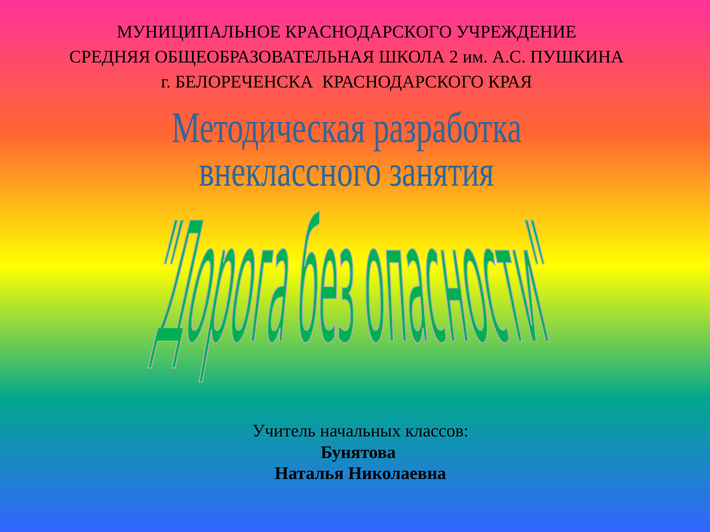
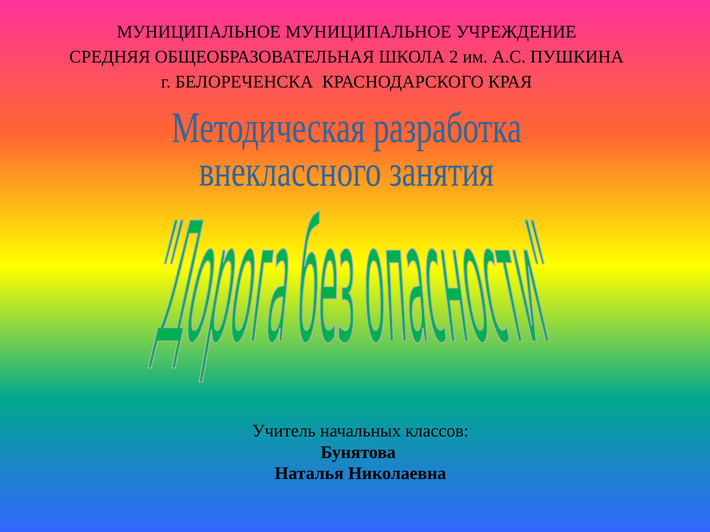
МУНИЦИПАЛЬНОЕ КРАСНОДАРСКОГО: КРАСНОДАРСКОГО -> МУНИЦИПАЛЬНОЕ
